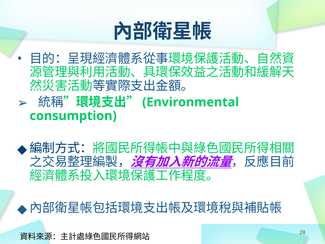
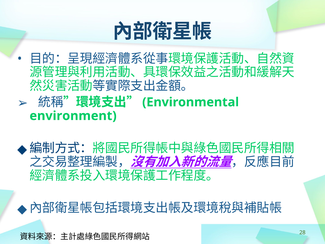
consumption: consumption -> environment
